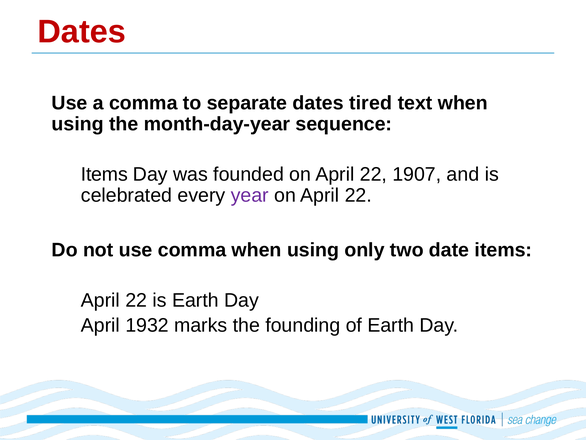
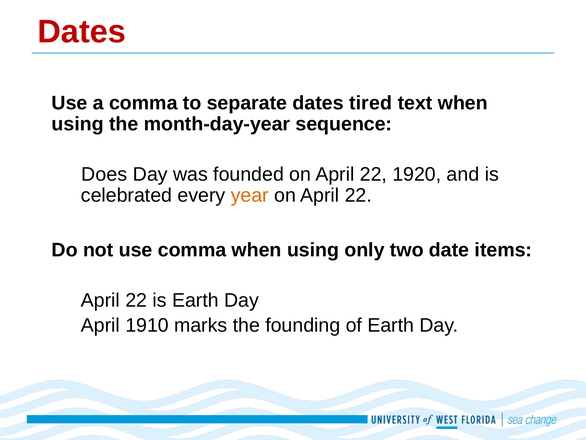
Items at (104, 174): Items -> Does
1907: 1907 -> 1920
year colour: purple -> orange
1932: 1932 -> 1910
